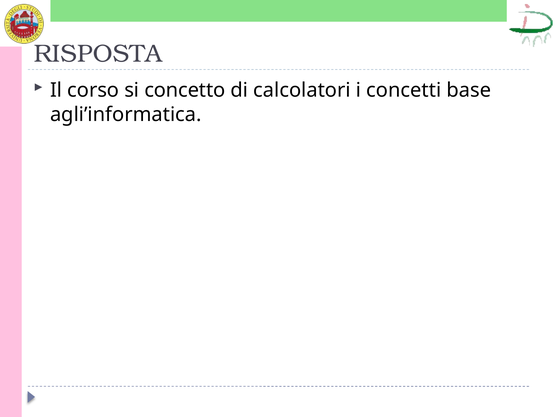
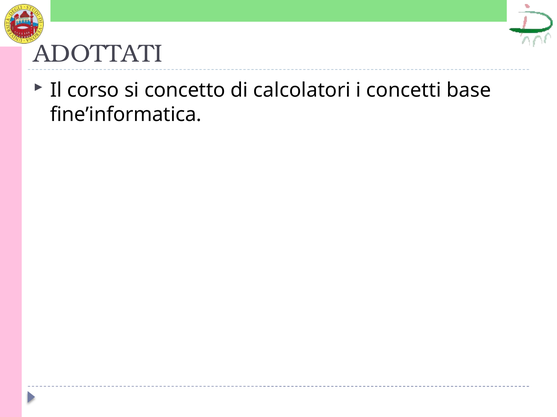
RISPOSTA: RISPOSTA -> ADOTTATI
agli’informatica: agli’informatica -> fine’informatica
